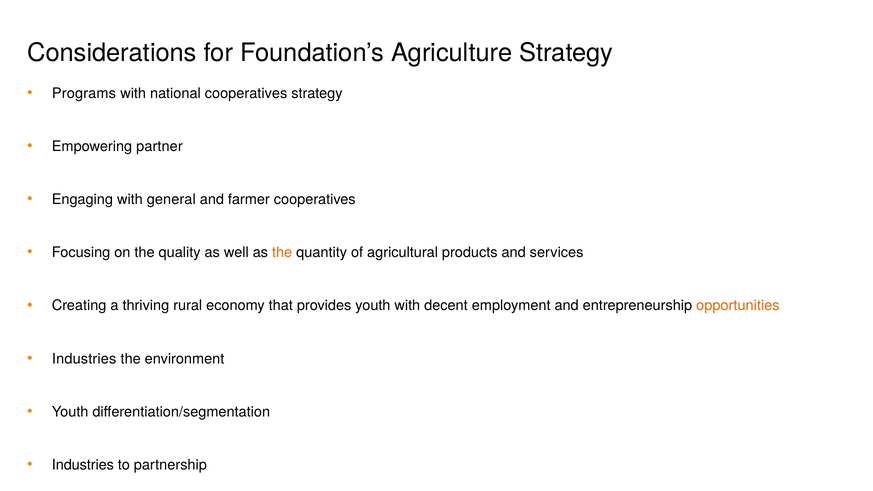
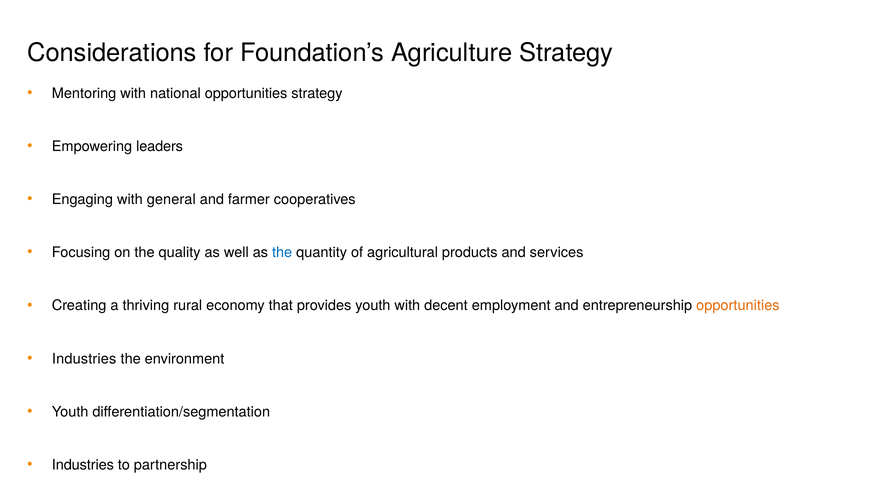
Programs: Programs -> Mentoring
national cooperatives: cooperatives -> opportunities
partner: partner -> leaders
the at (282, 253) colour: orange -> blue
